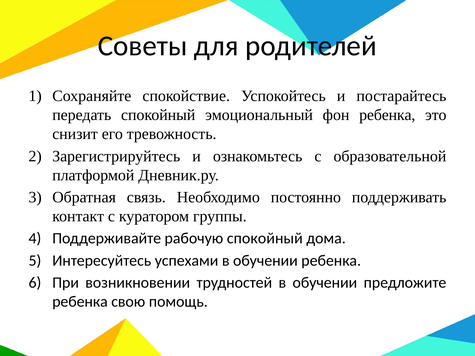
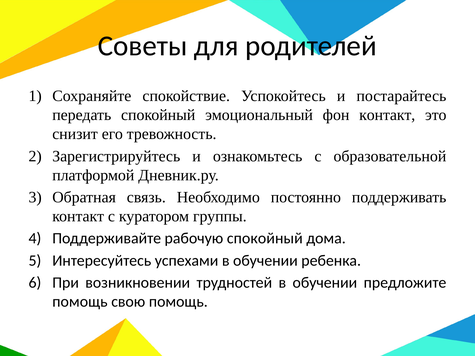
фон ребенка: ребенка -> контакт
ребенка at (80, 302): ребенка -> помощь
